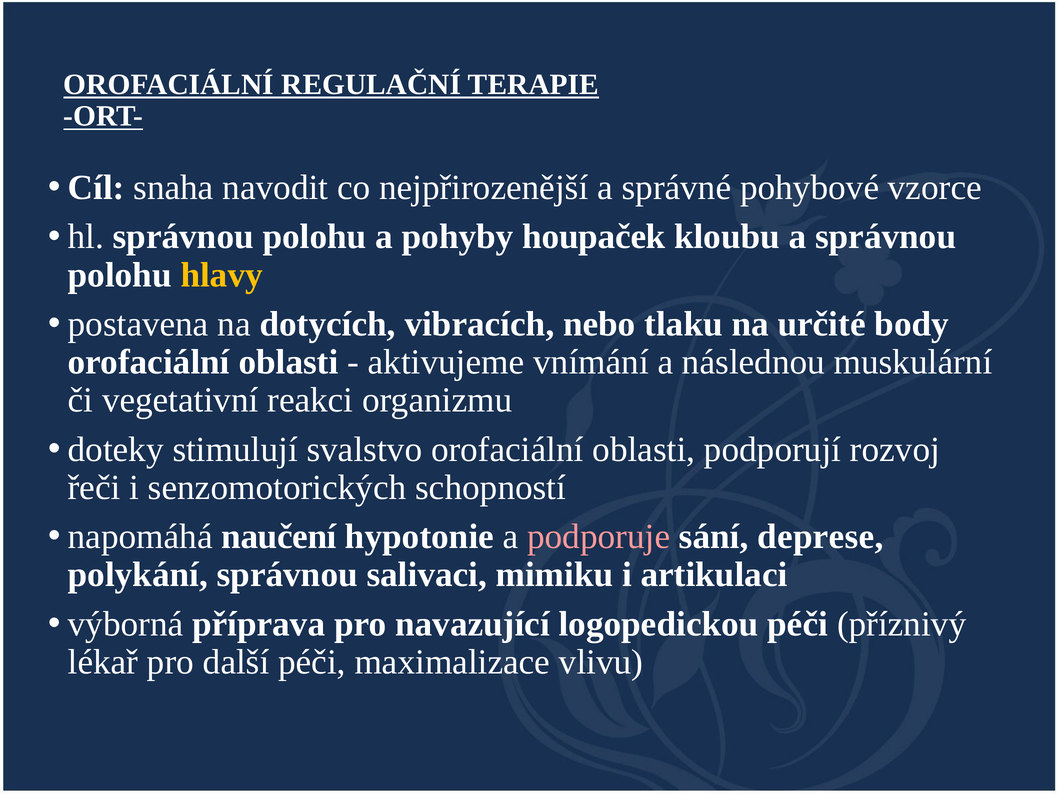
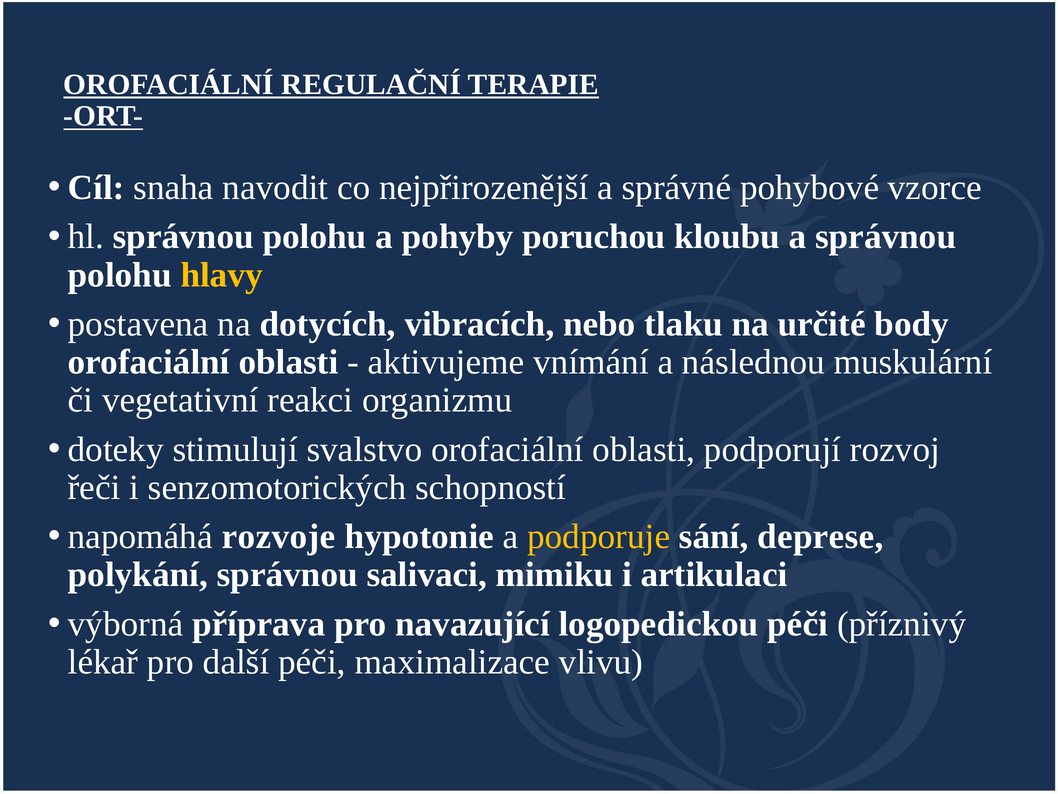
houpaček: houpaček -> poruchou
naučení: naučení -> rozvoje
podporuje colour: pink -> yellow
